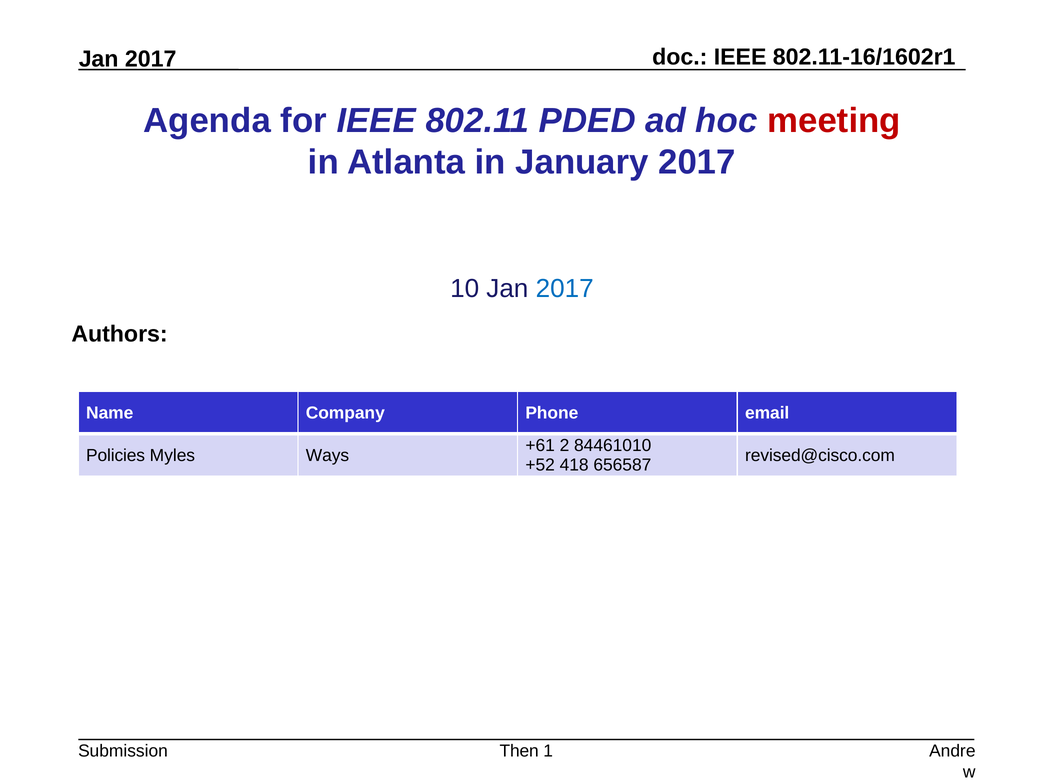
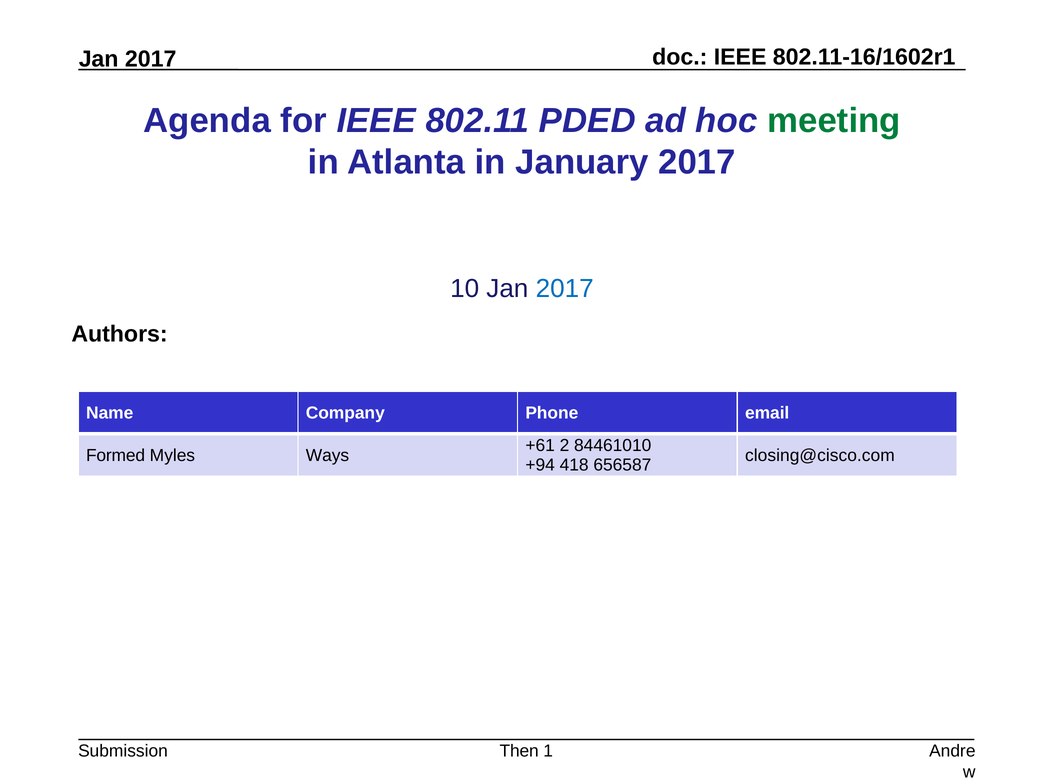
meeting colour: red -> green
Policies: Policies -> Formed
revised@cisco.com: revised@cisco.com -> closing@cisco.com
+52: +52 -> +94
